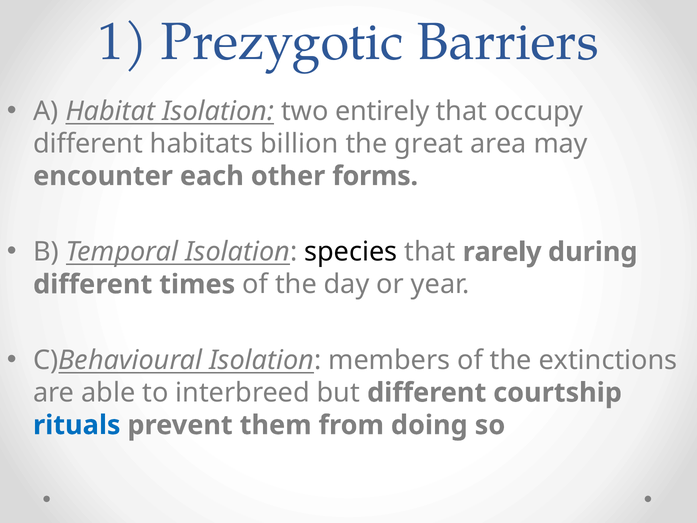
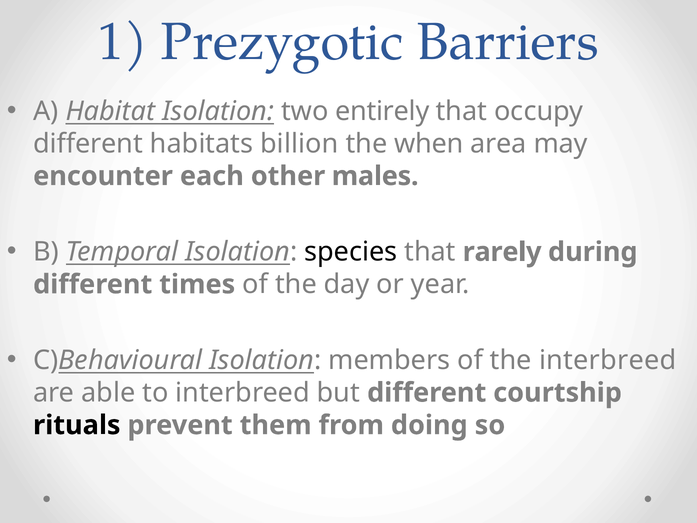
great: great -> when
forms: forms -> males
the extinctions: extinctions -> interbreed
rituals colour: blue -> black
